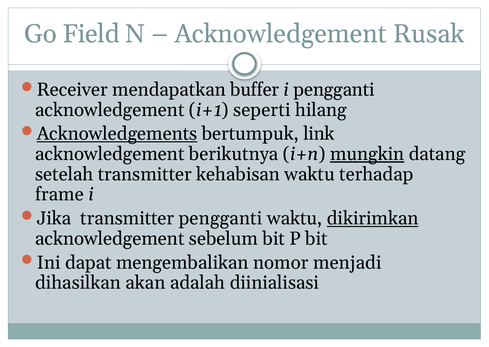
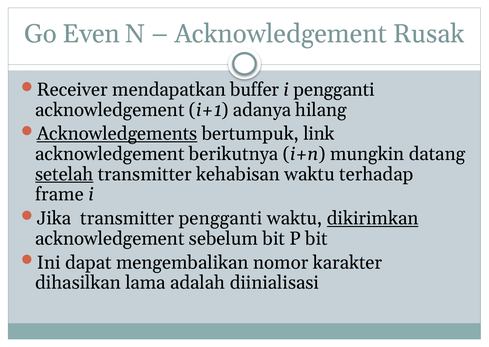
Field: Field -> Even
seperti: seperti -> adanya
mungkin underline: present -> none
setelah underline: none -> present
menjadi: menjadi -> karakter
akan: akan -> lama
